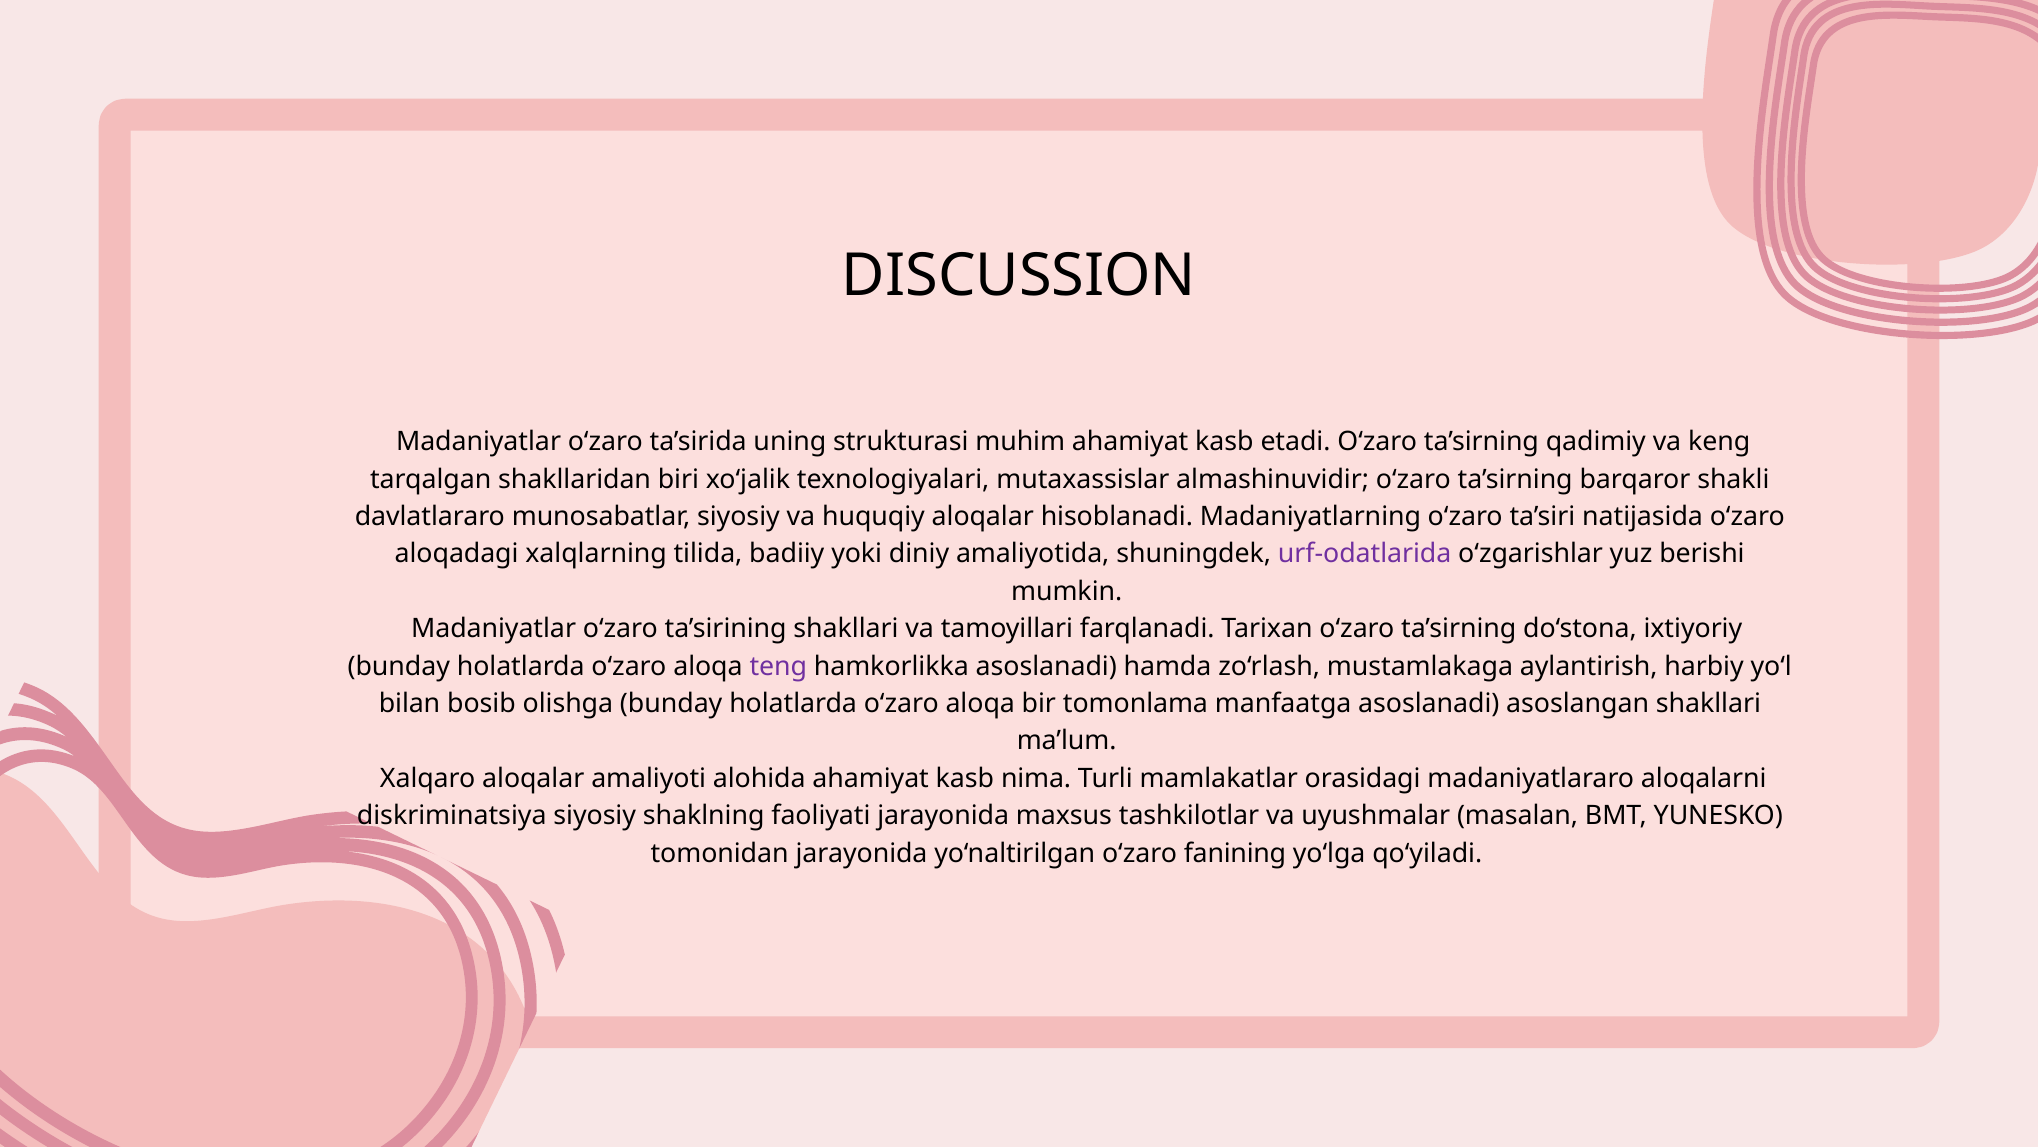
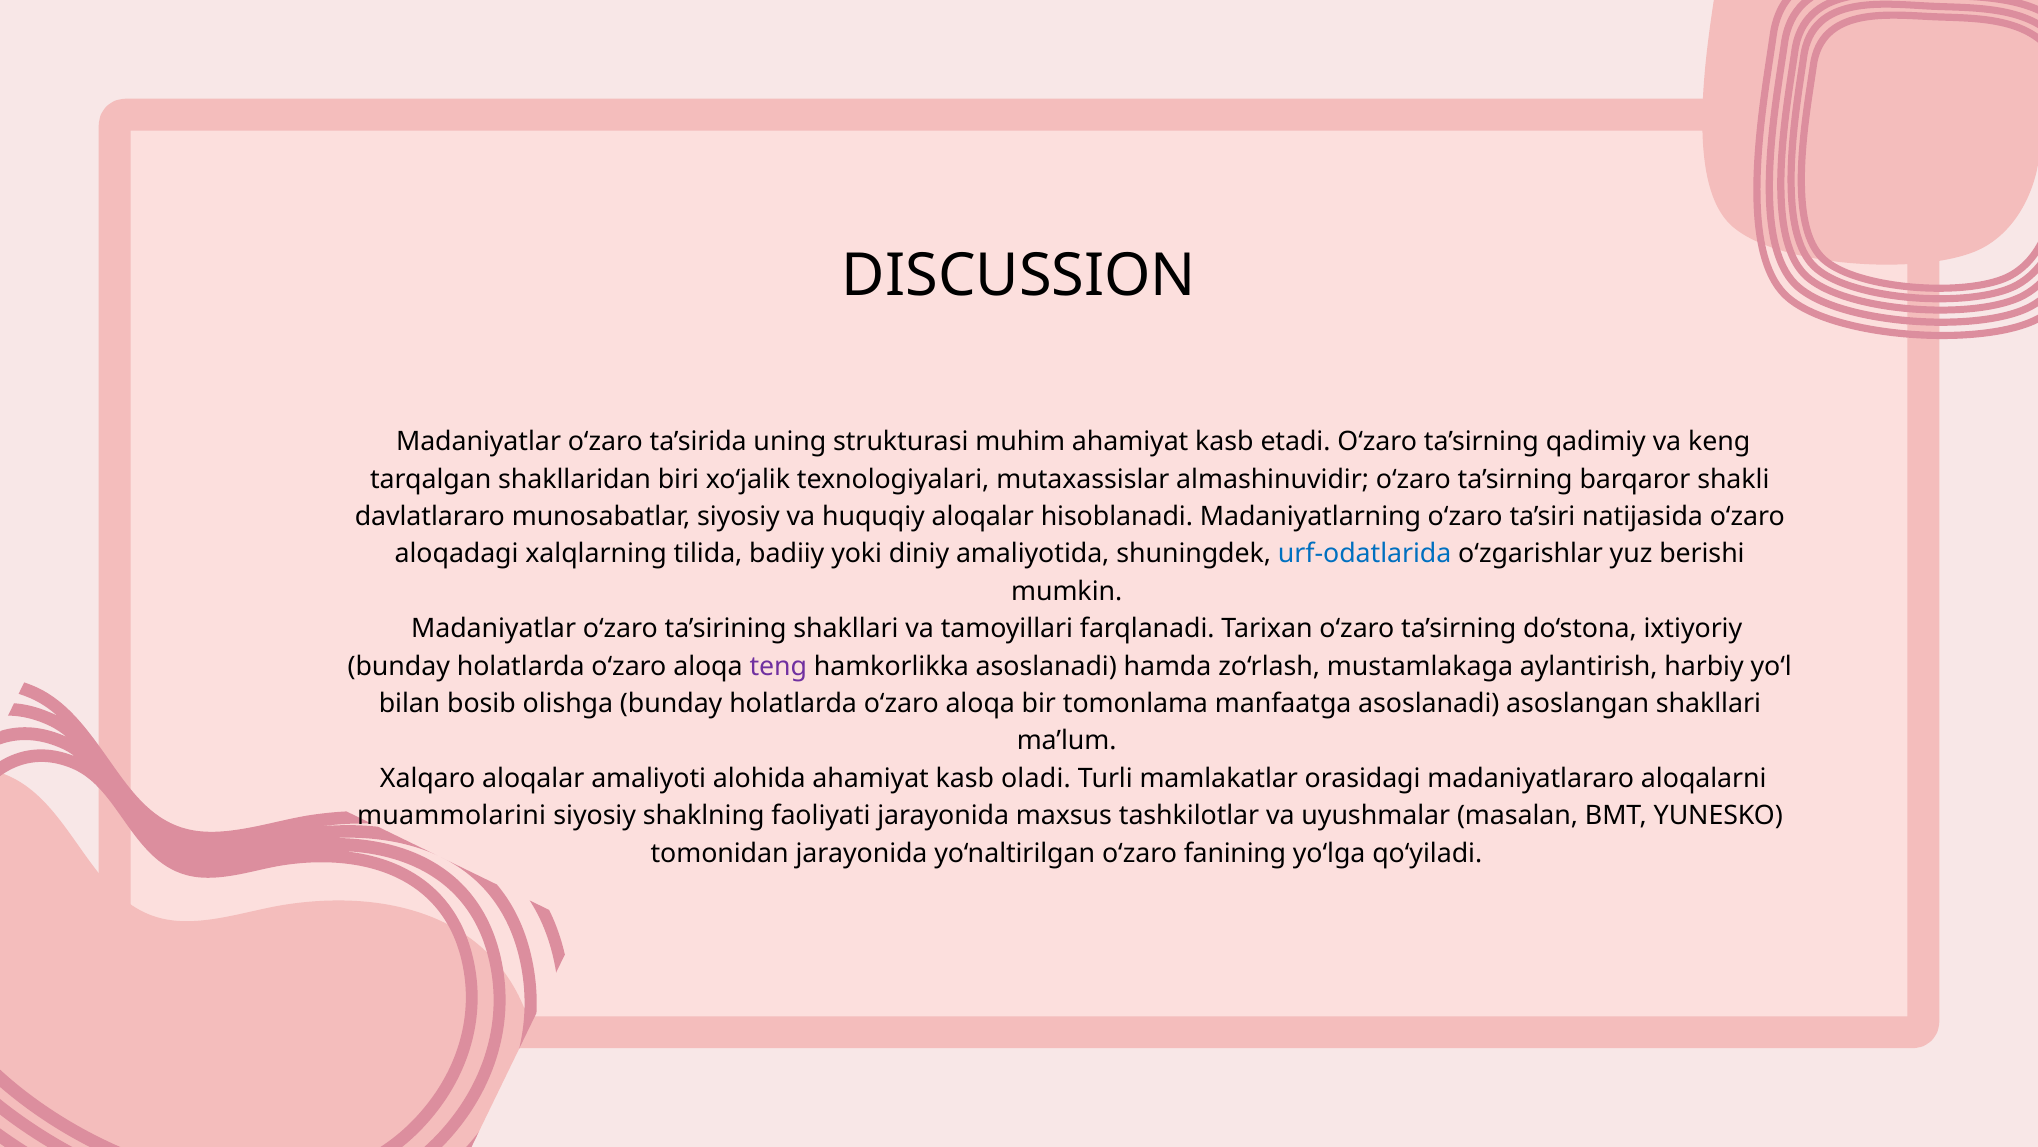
urf-odatlarida colour: purple -> blue
nima: nima -> oladi
diskriminatsiya: diskriminatsiya -> muammolarini
